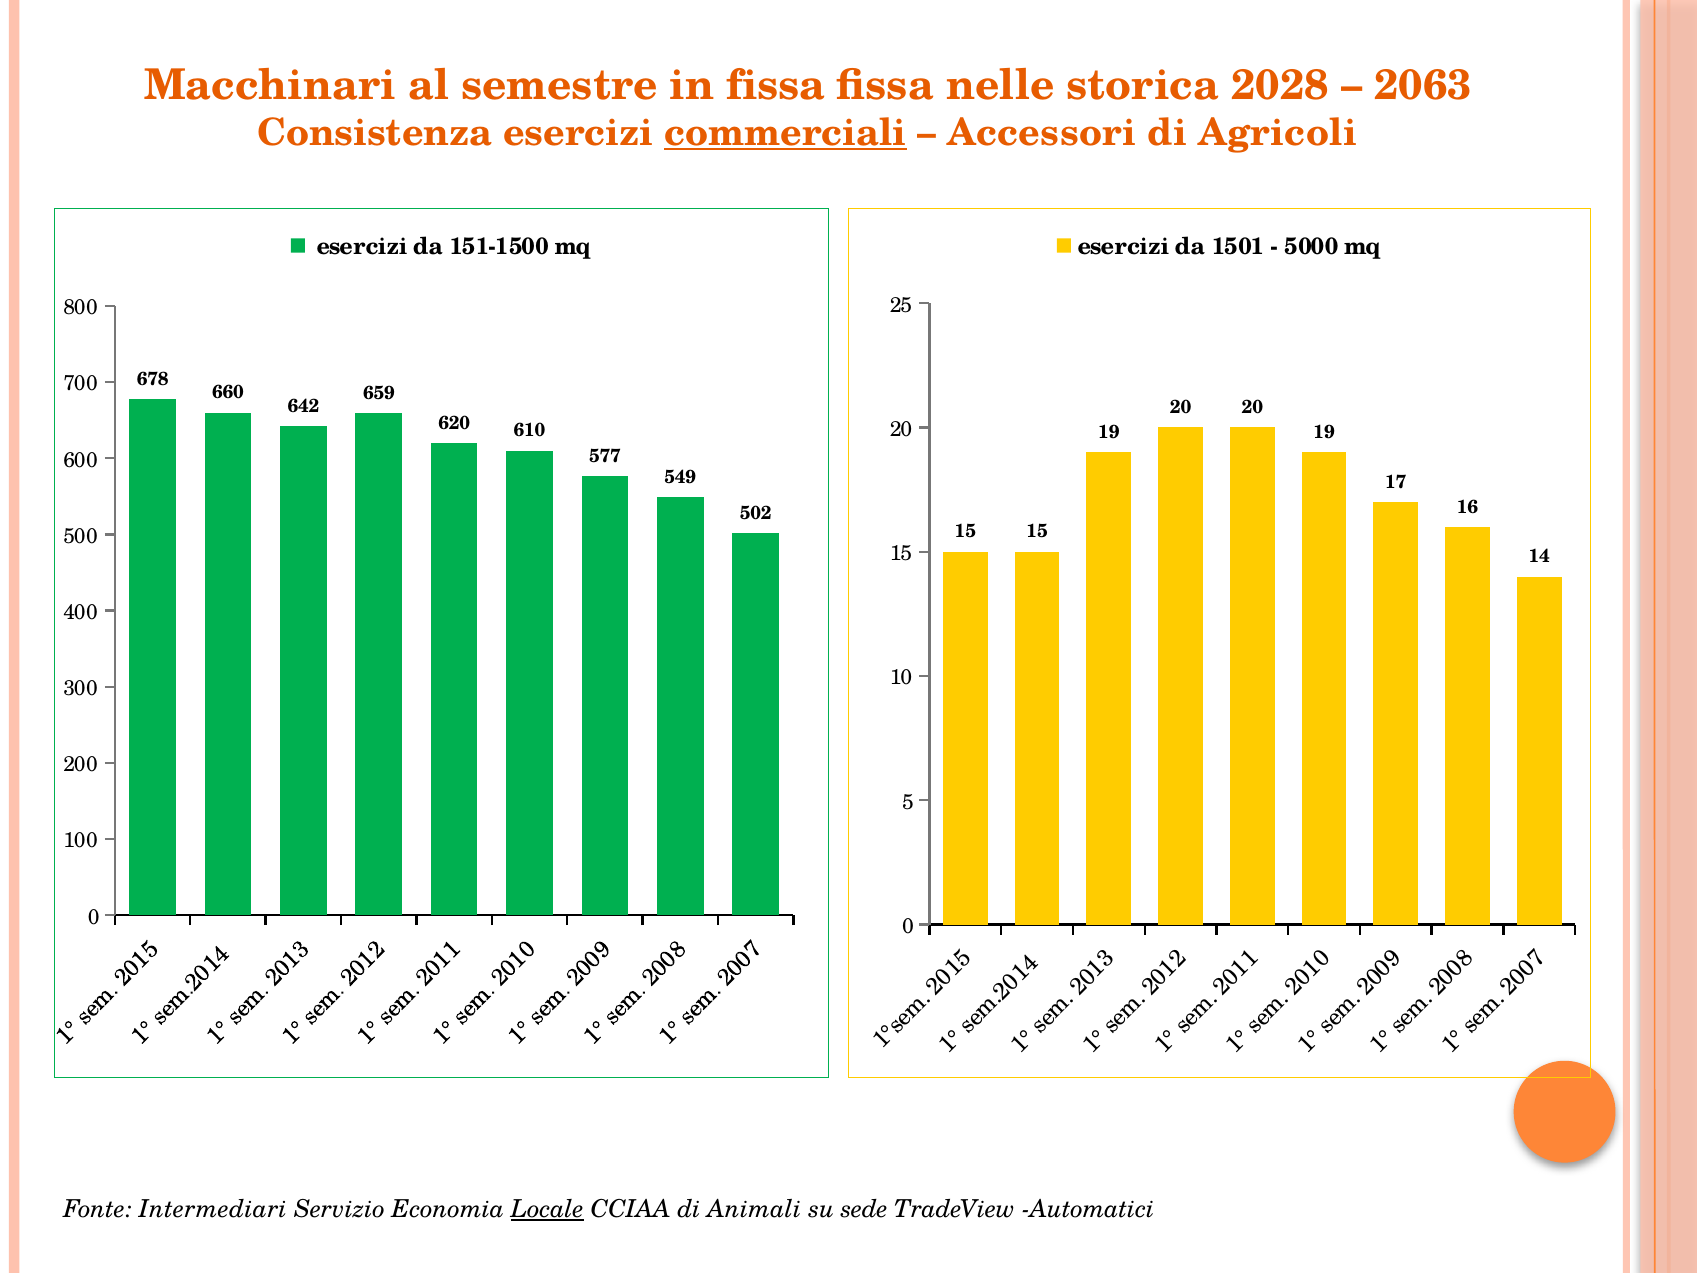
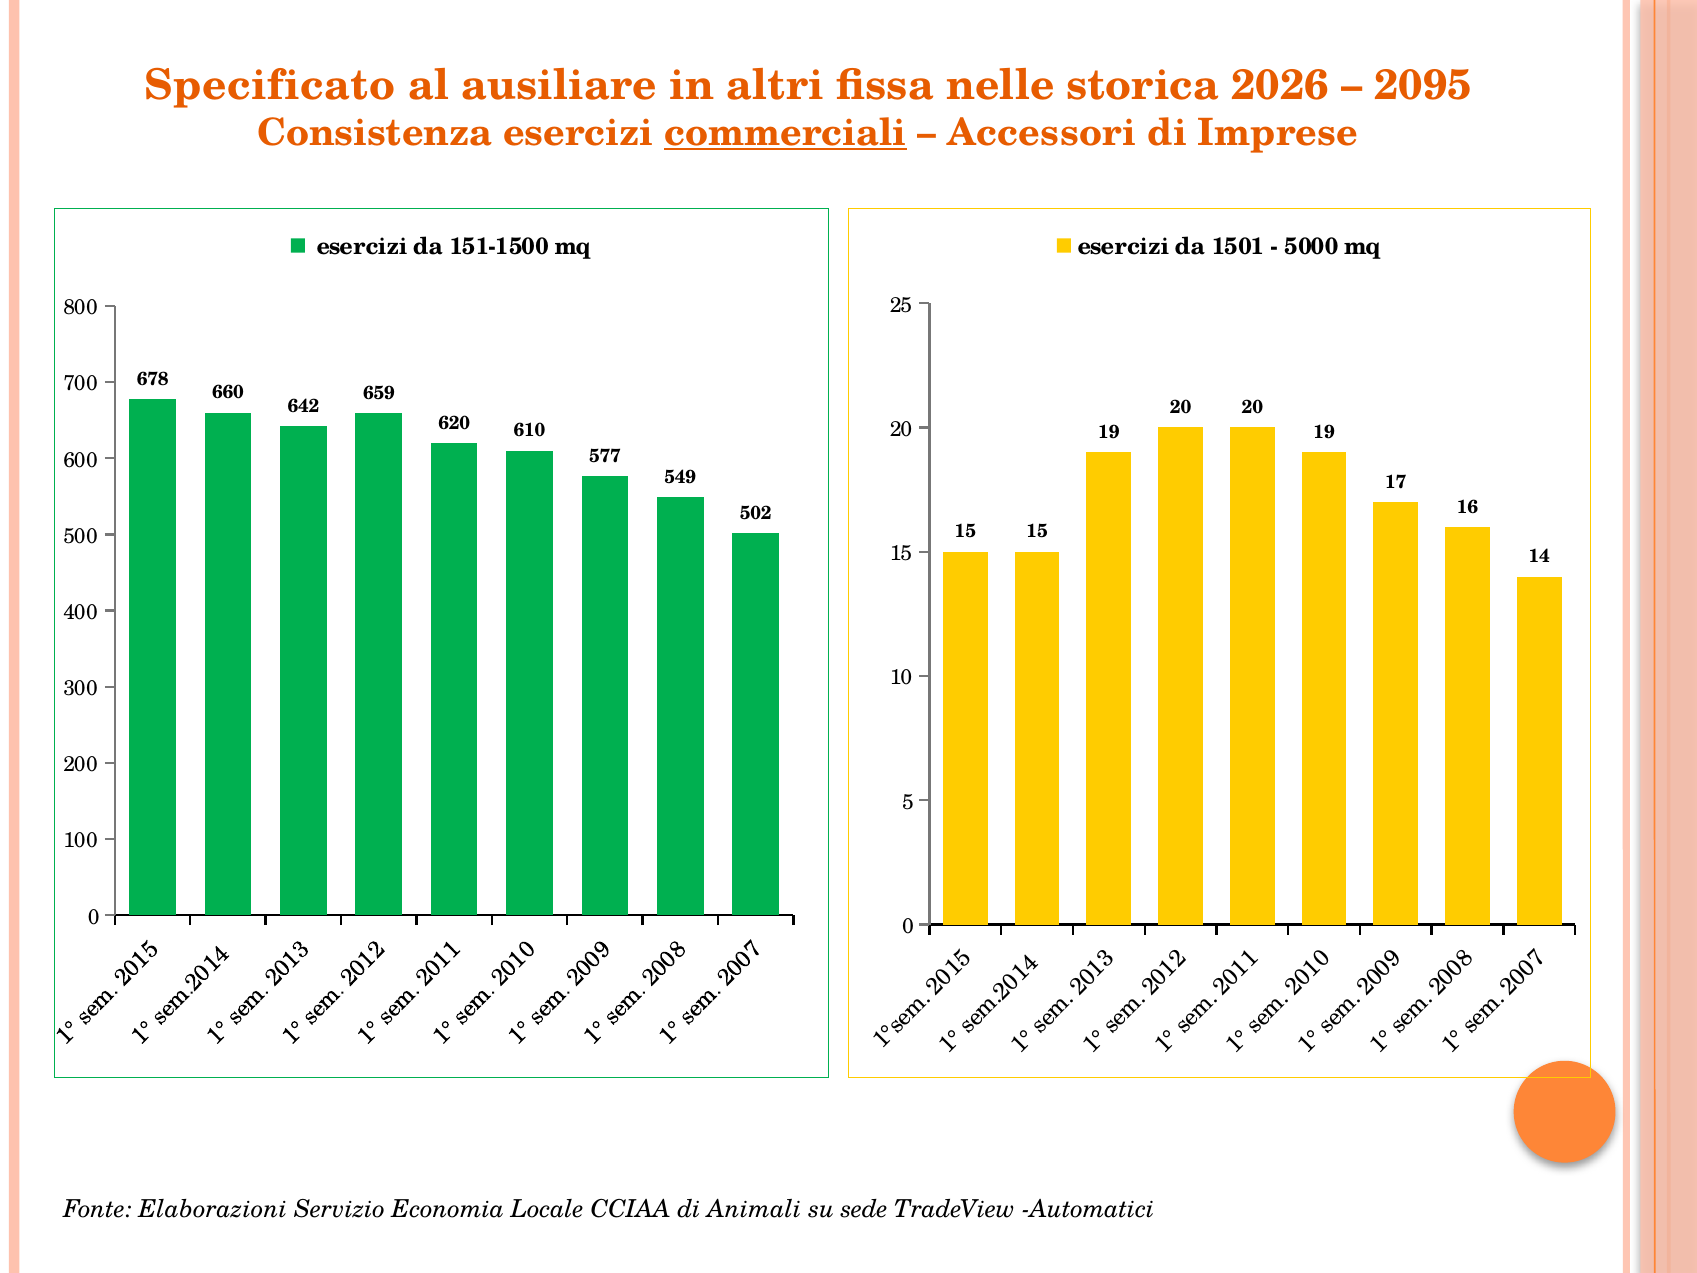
Macchinari: Macchinari -> Specificato
semestre: semestre -> ausiliare
in fissa: fissa -> altri
2028: 2028 -> 2026
2063: 2063 -> 2095
Agricoli: Agricoli -> Imprese
Intermediari: Intermediari -> Elaborazioni
Locale underline: present -> none
